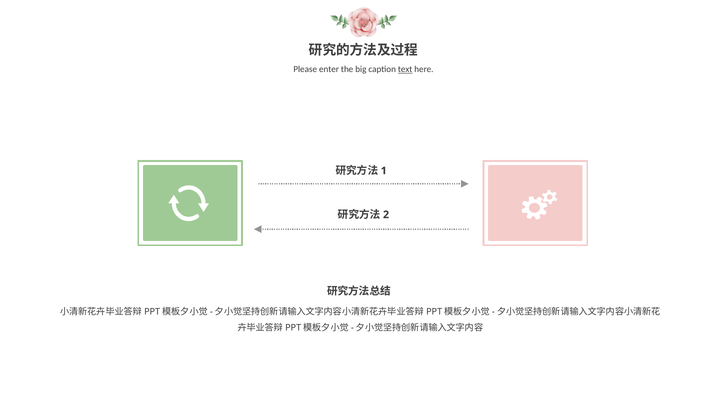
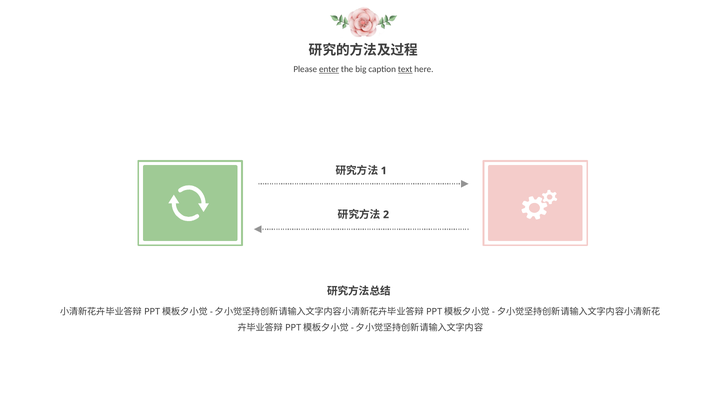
enter underline: none -> present
